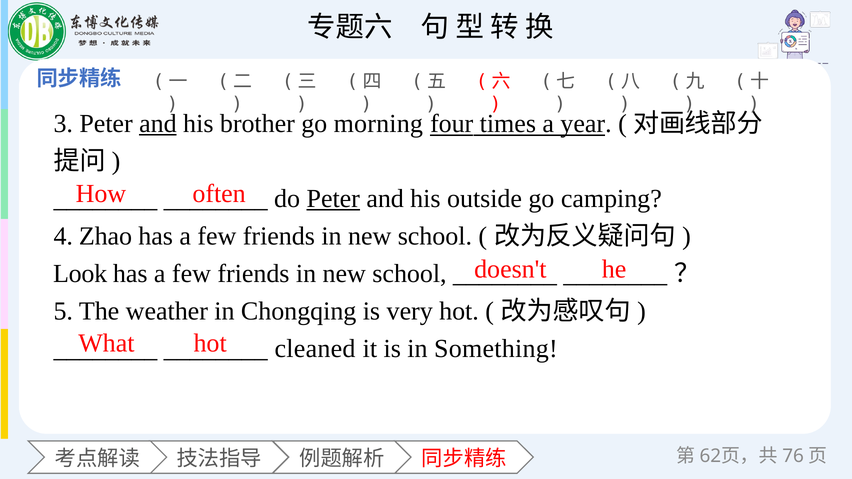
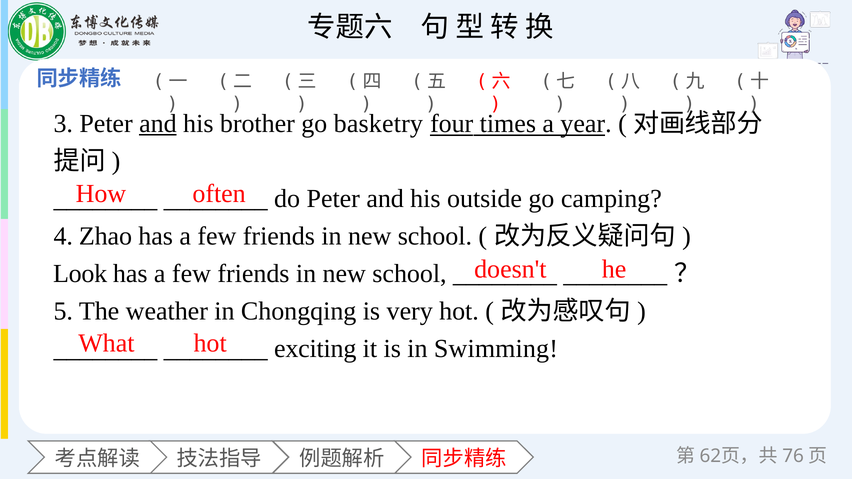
morning: morning -> basketry
Peter at (333, 199) underline: present -> none
cleaned: cleaned -> exciting
Something: Something -> Swimming
